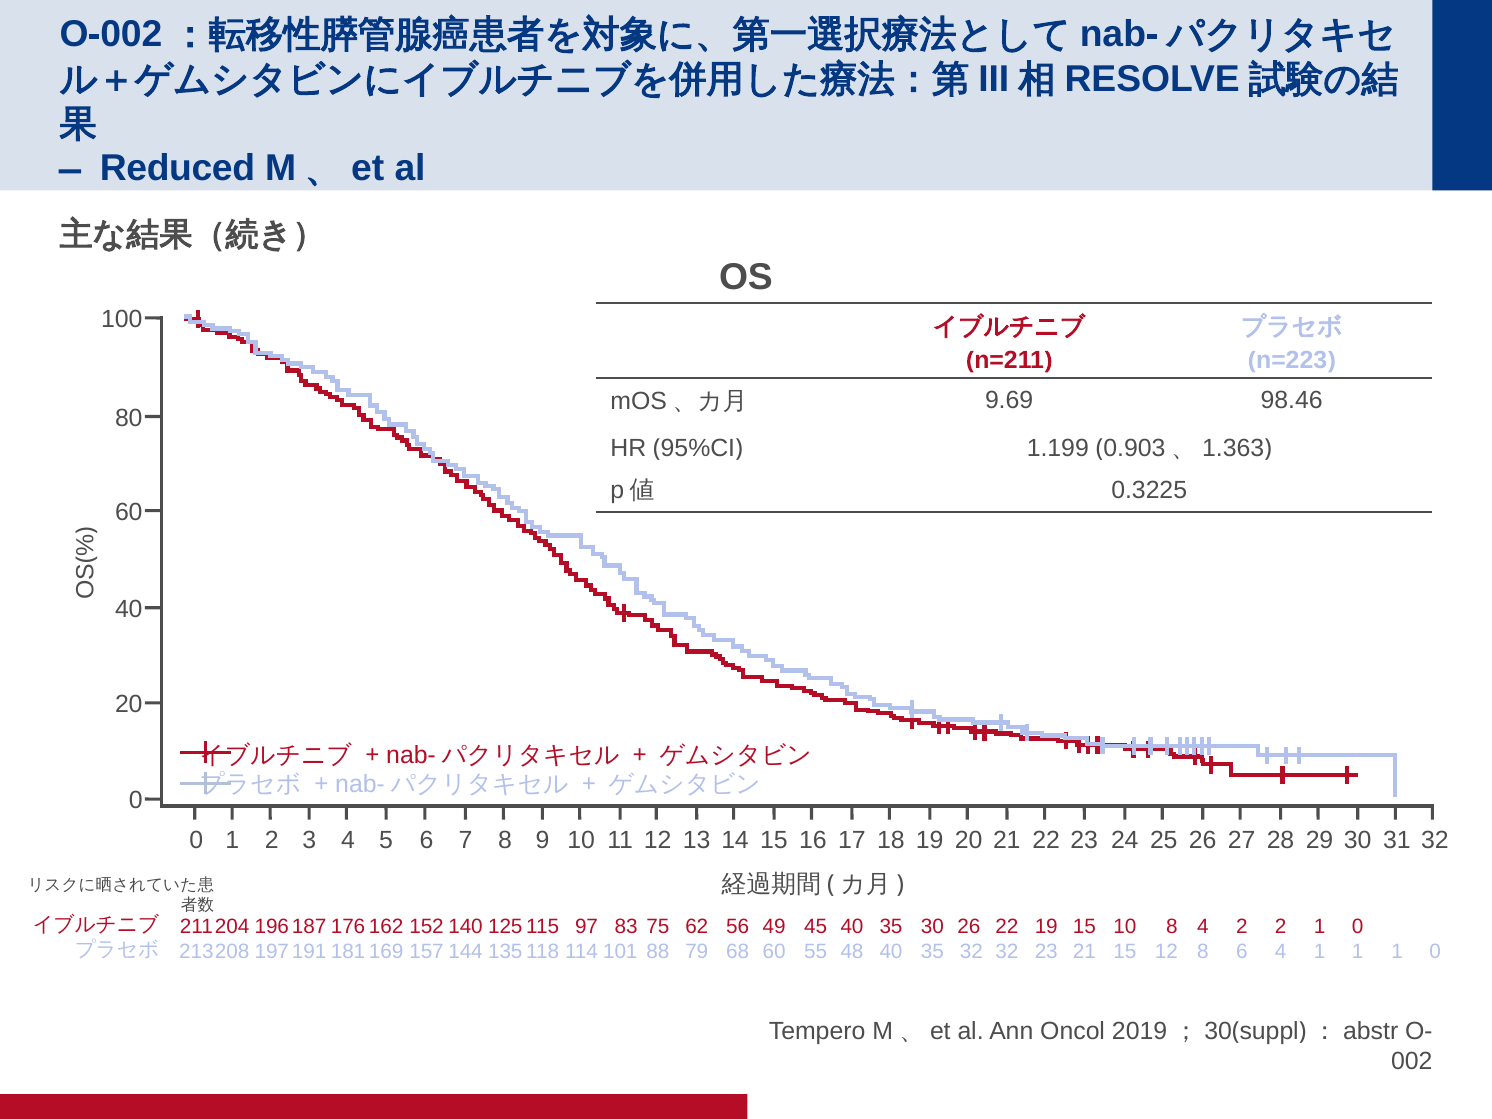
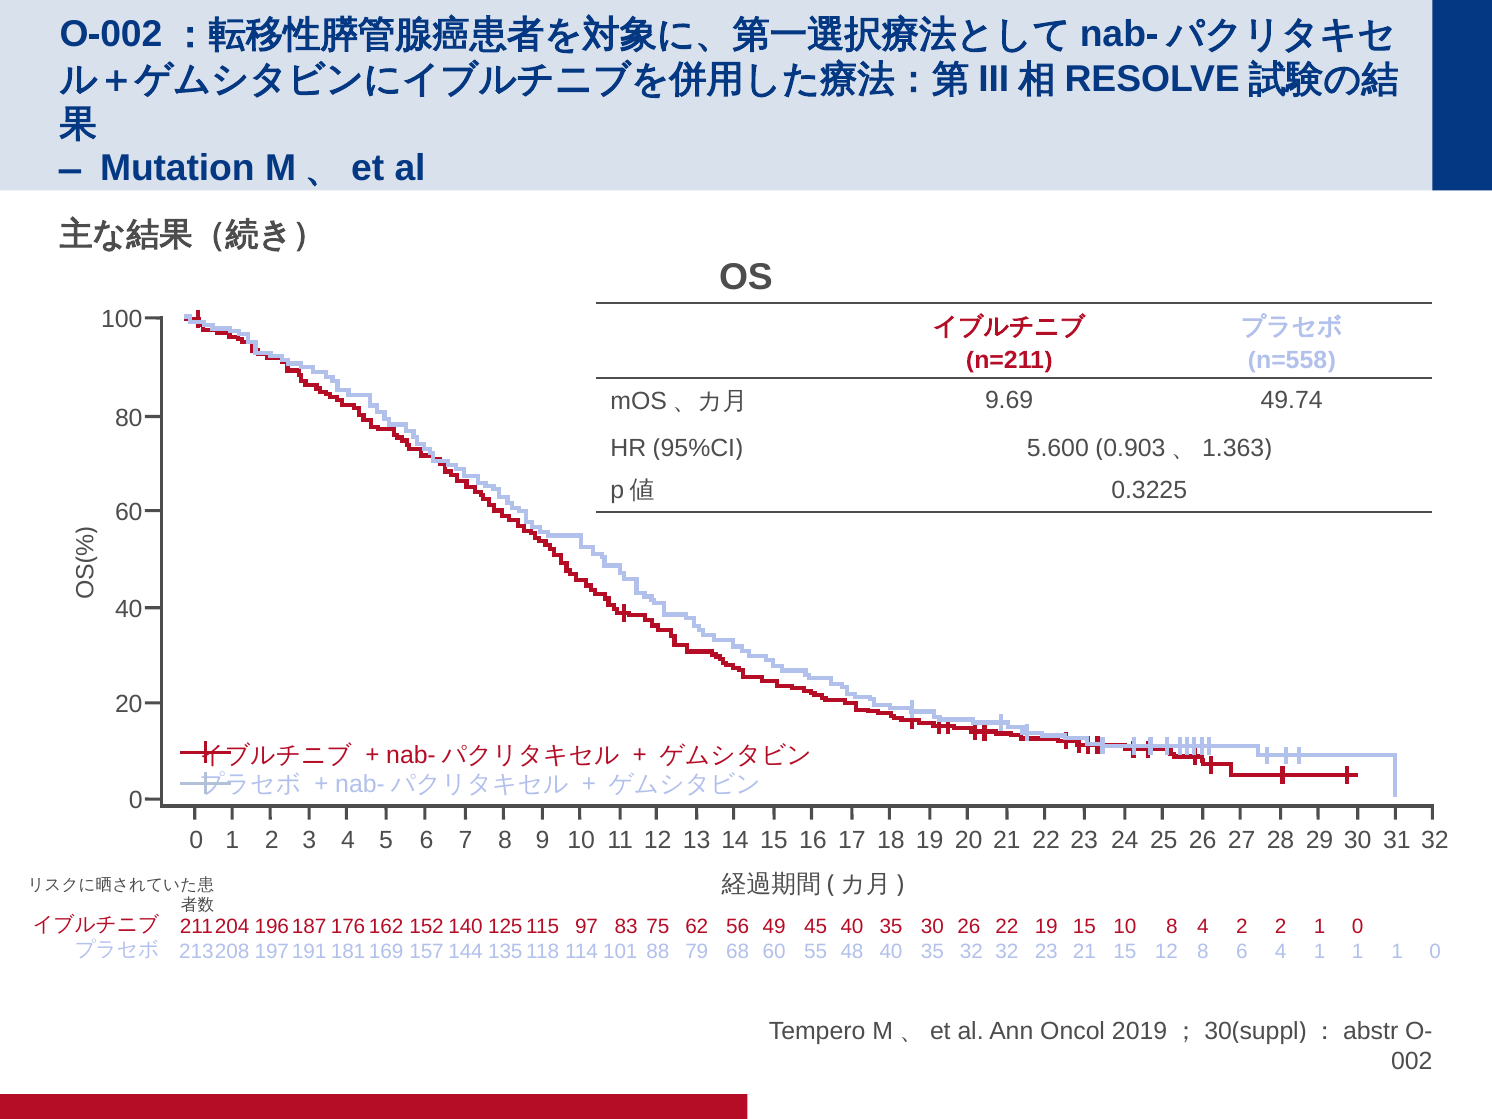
Reduced: Reduced -> Mutation
n=223: n=223 -> n=558
98.46: 98.46 -> 49.74
1.199: 1.199 -> 5.600
